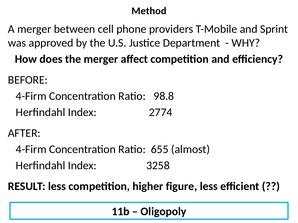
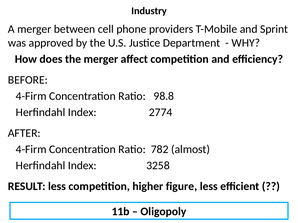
Method: Method -> Industry
655: 655 -> 782
